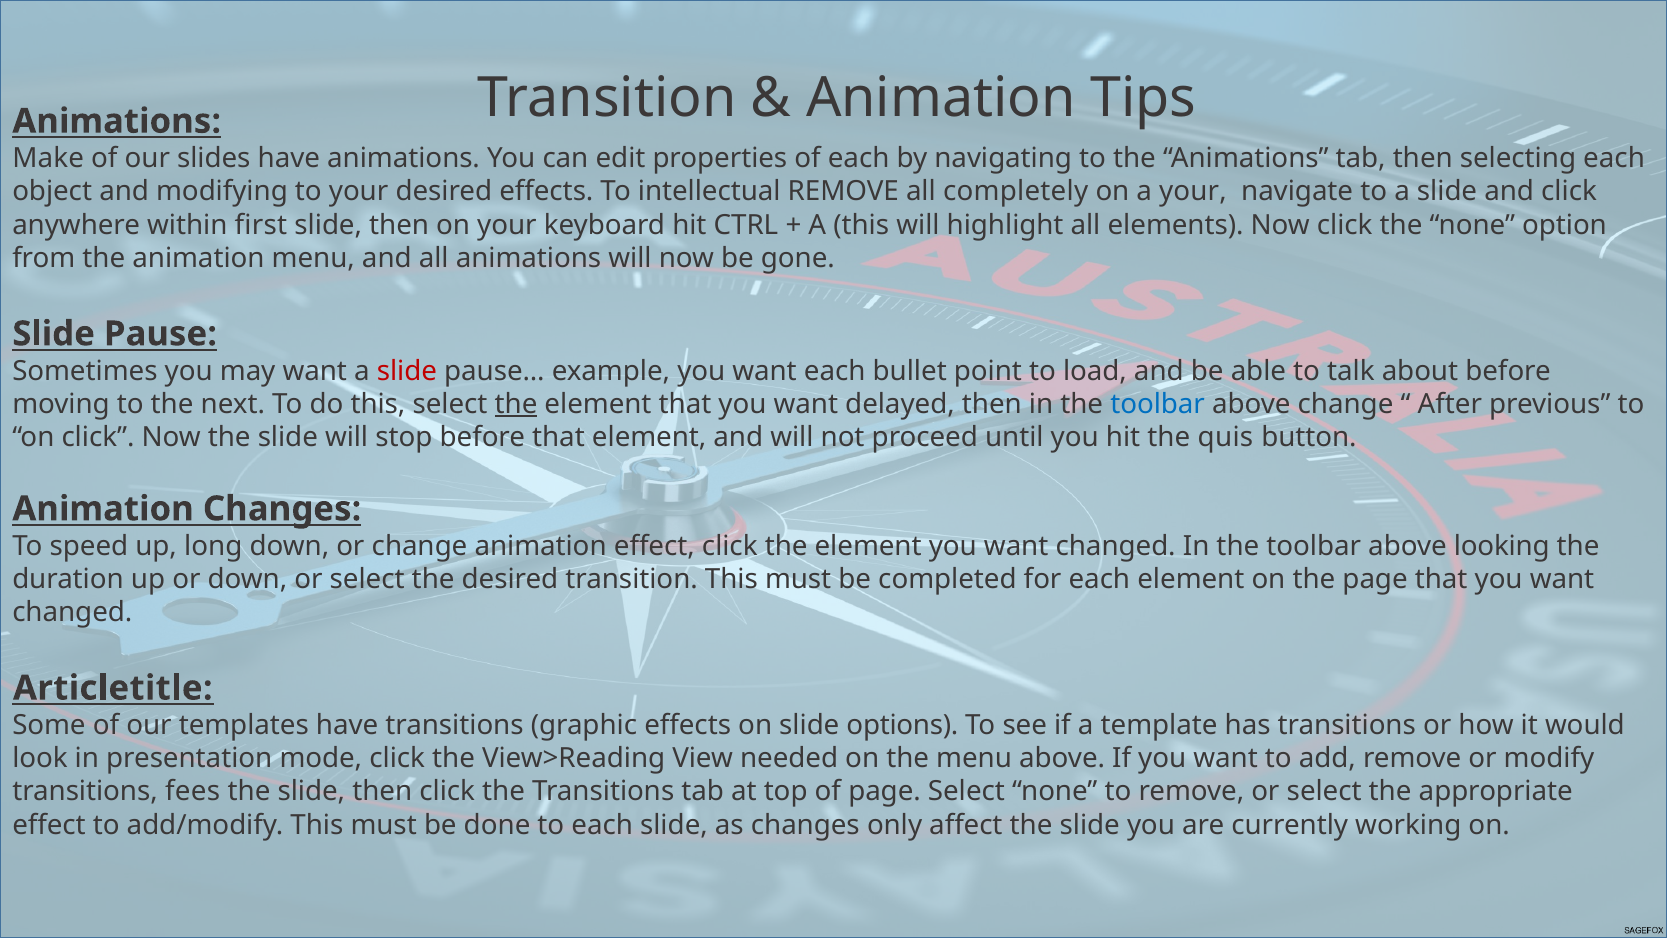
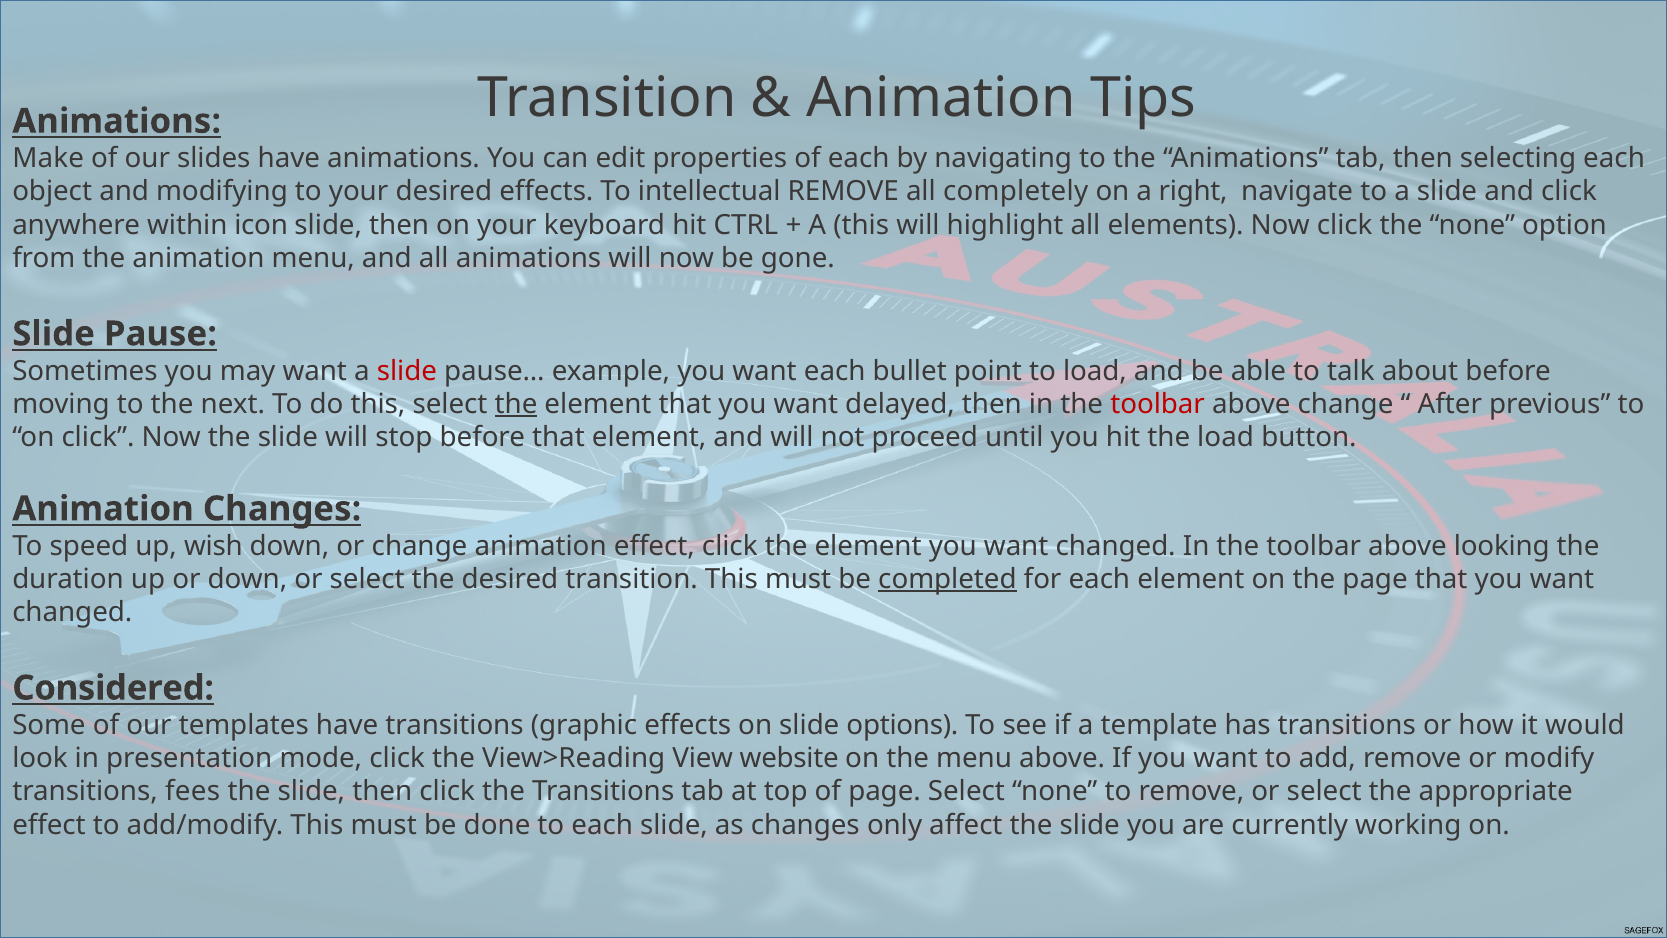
a your: your -> right
first: first -> icon
toolbar at (1158, 404) colour: blue -> red
the quis: quis -> load
long: long -> wish
completed underline: none -> present
Articletitle: Articletitle -> Considered
needed: needed -> website
